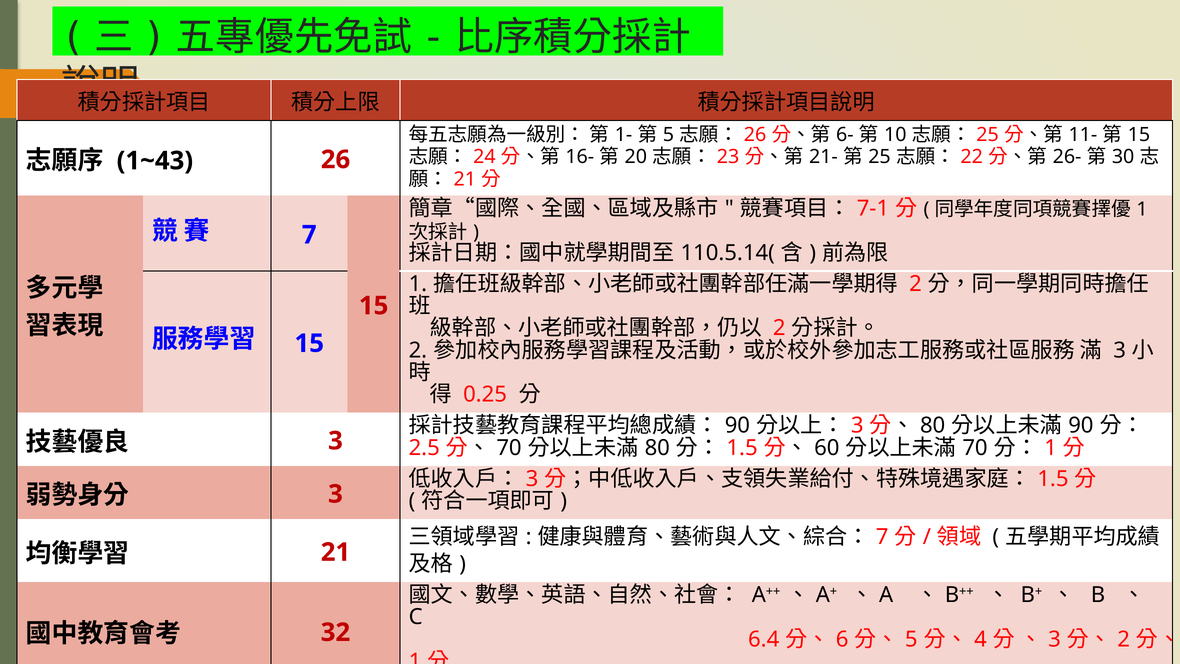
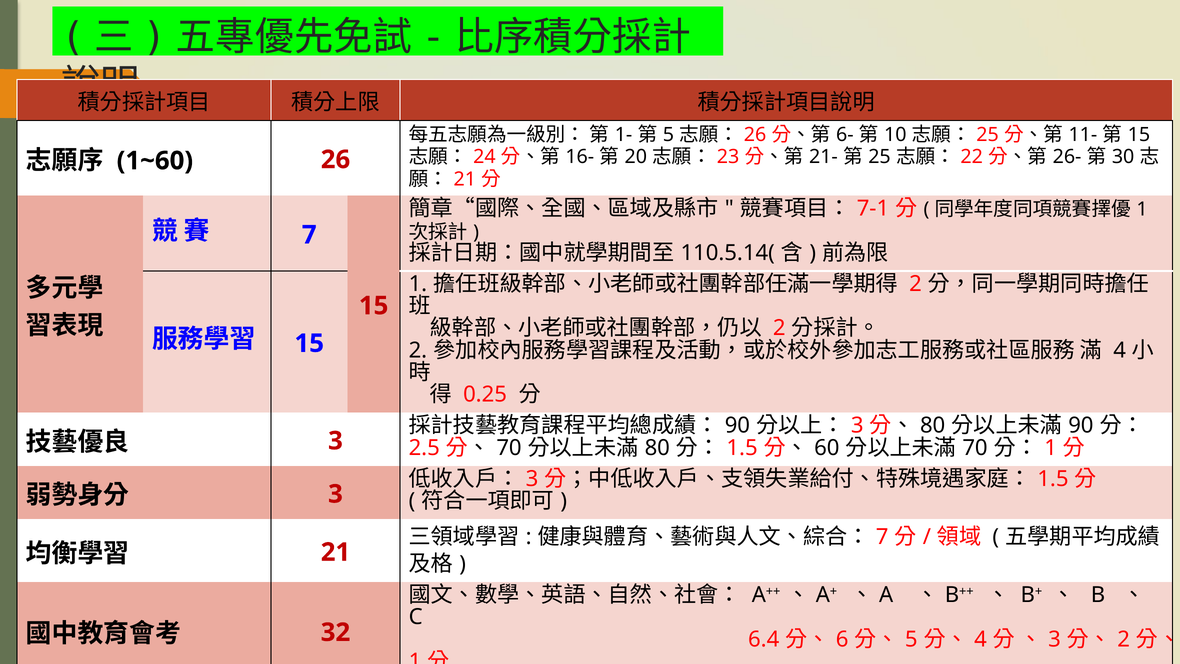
1~43: 1~43 -> 1~60
3 at (1120, 350): 3 -> 4
